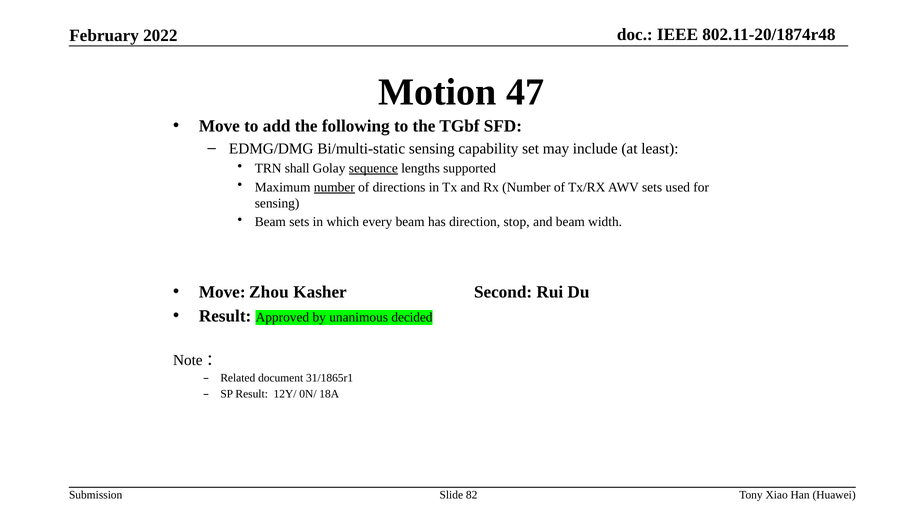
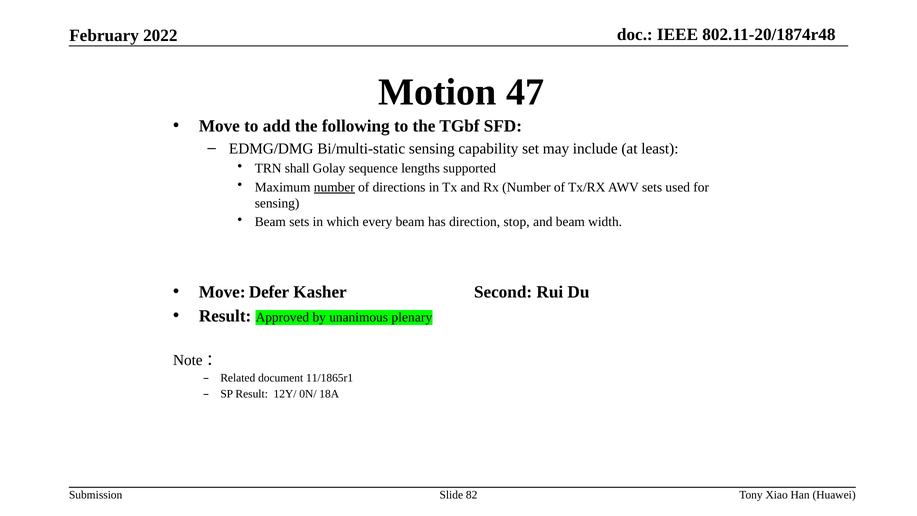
sequence underline: present -> none
Zhou: Zhou -> Defer
decided: decided -> plenary
31/1865r1: 31/1865r1 -> 11/1865r1
